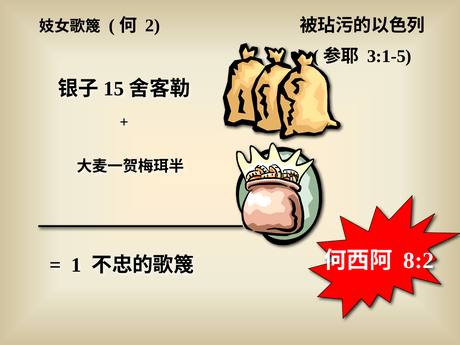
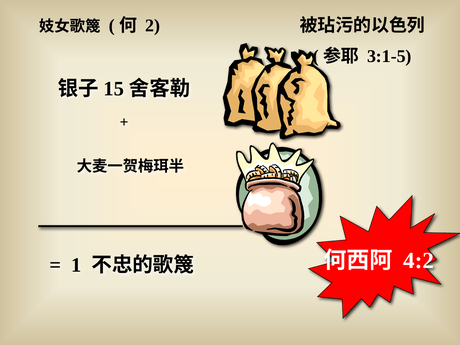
8:2: 8:2 -> 4:2
